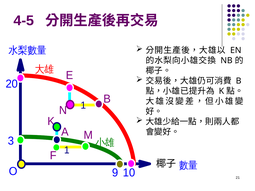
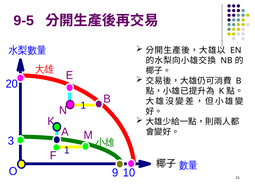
4-5: 4-5 -> 9-5
